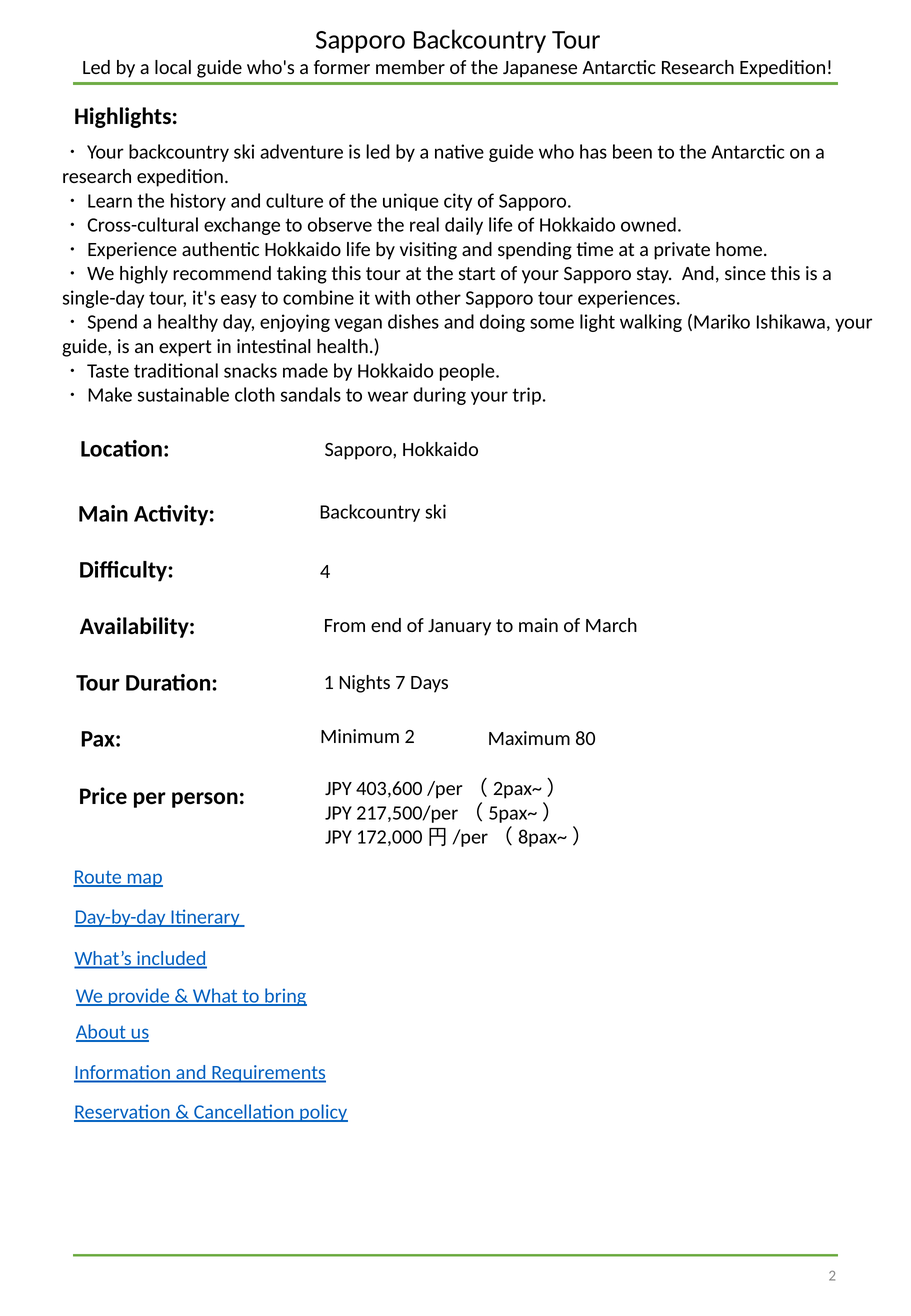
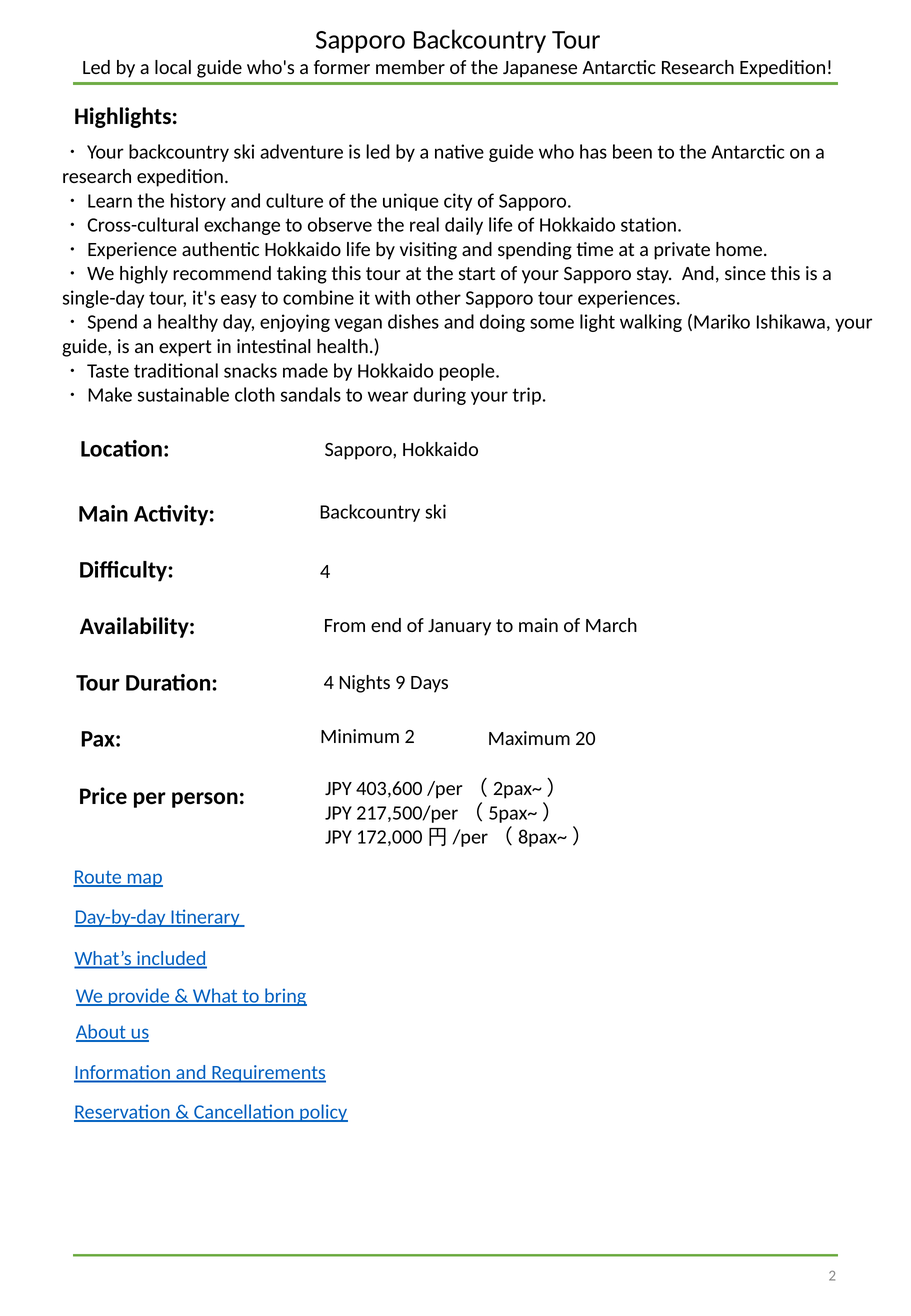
owned: owned -> station
Duration 1: 1 -> 4
7: 7 -> 9
80: 80 -> 20
